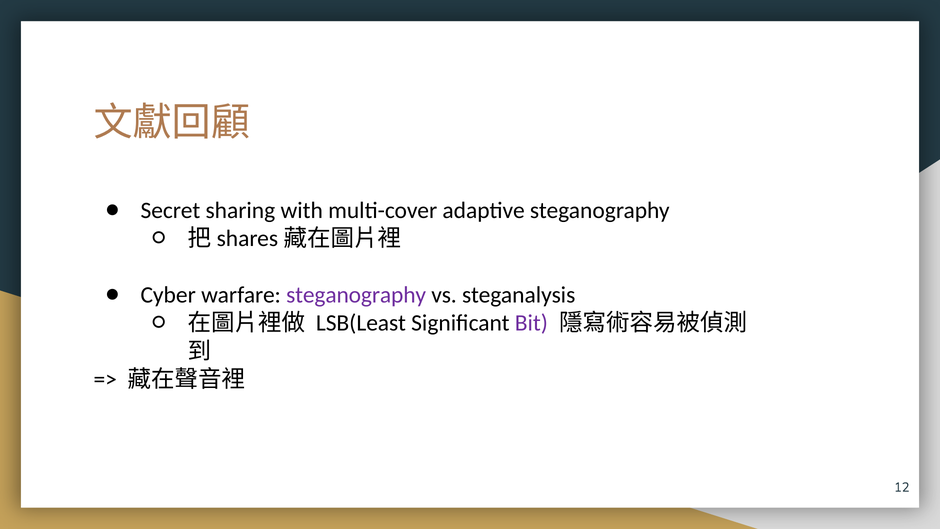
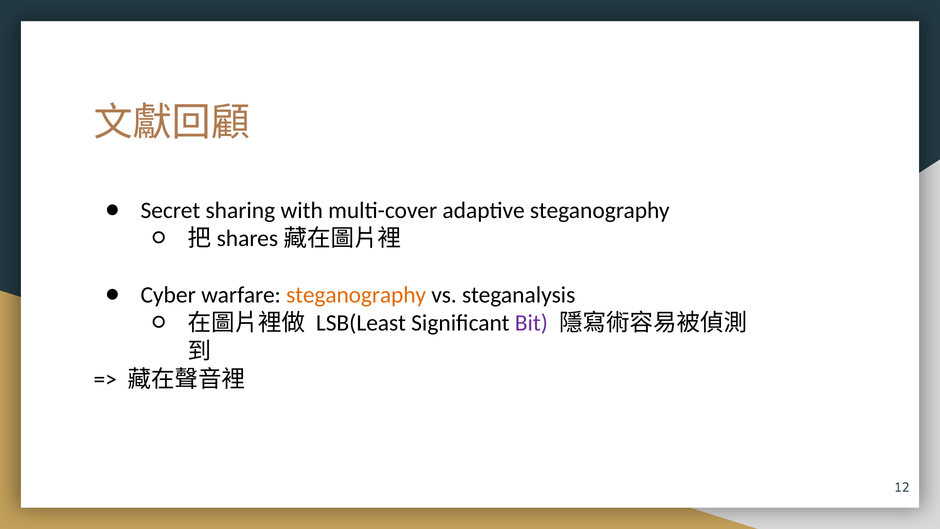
steganography at (356, 295) colour: purple -> orange
